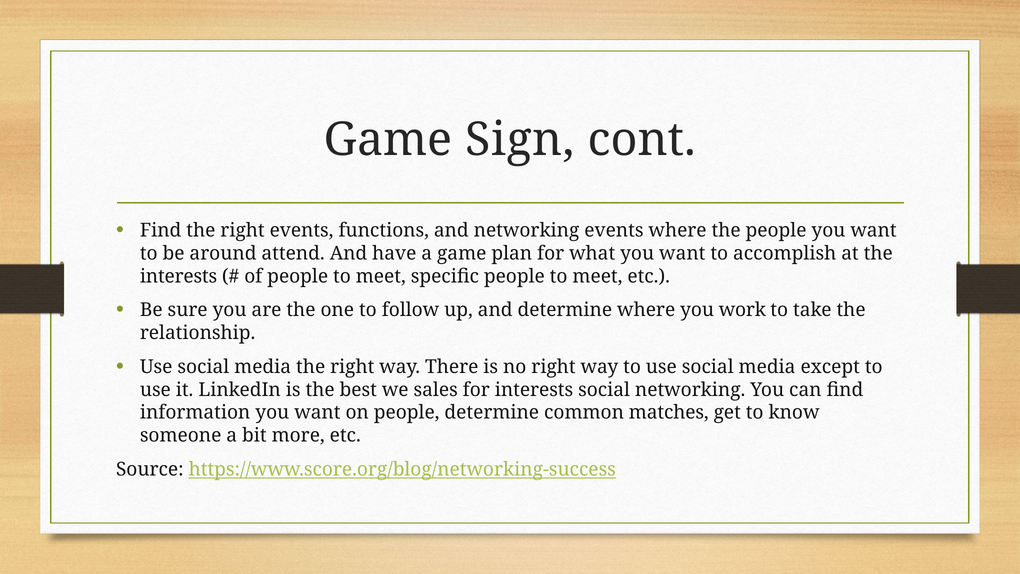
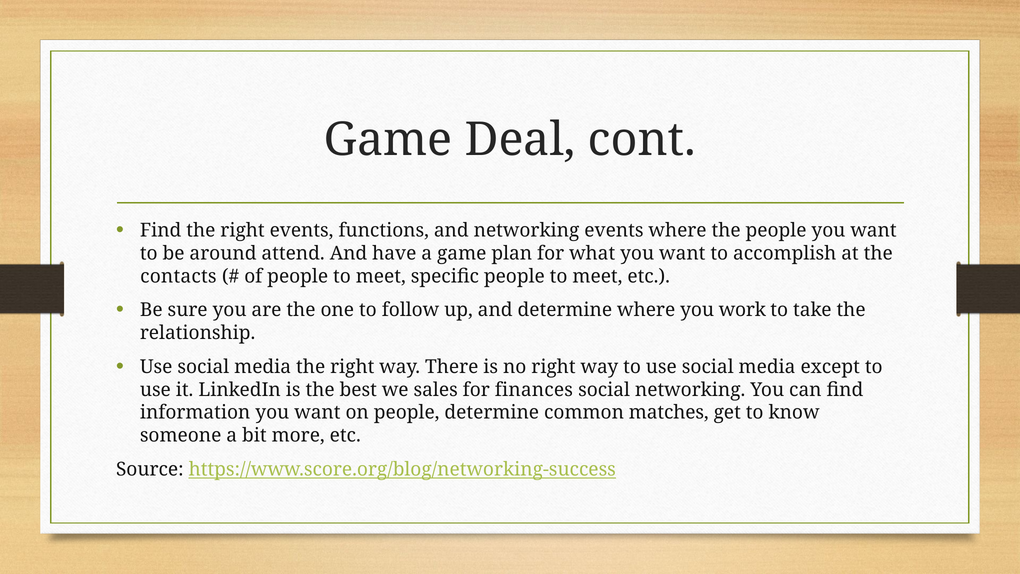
Sign: Sign -> Deal
interests at (179, 276): interests -> contacts
for interests: interests -> finances
